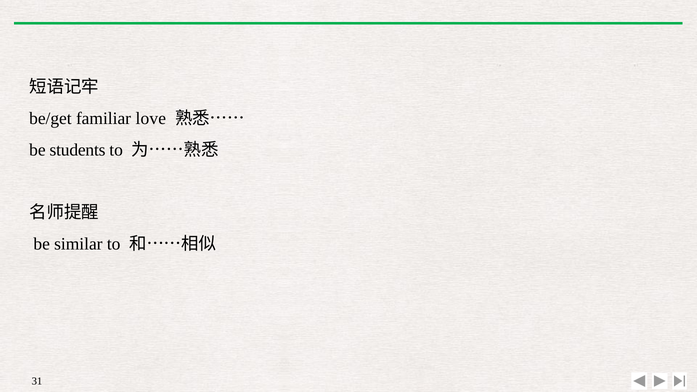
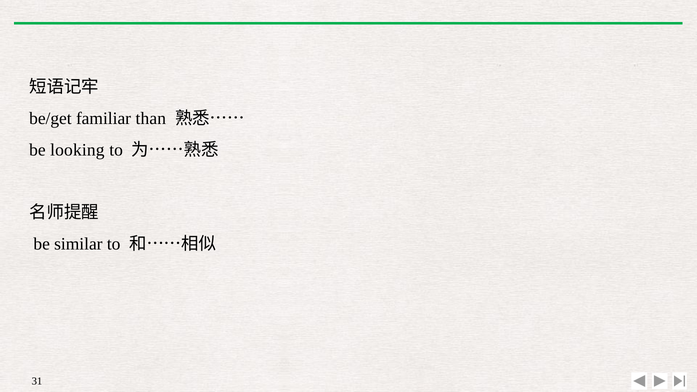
love: love -> than
students: students -> looking
